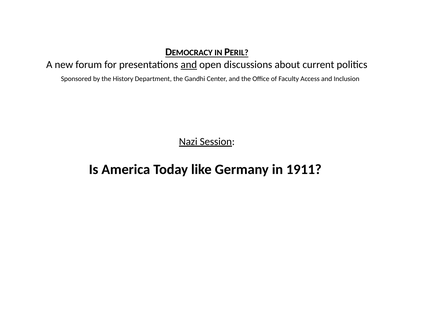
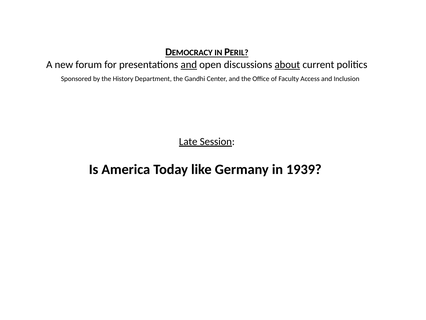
about underline: none -> present
Nazi: Nazi -> Late
1911: 1911 -> 1939
